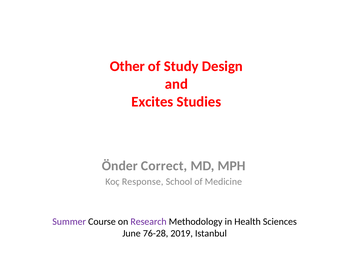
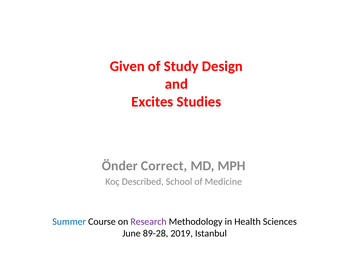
Other: Other -> Given
Response: Response -> Described
Summer colour: purple -> blue
76-28: 76-28 -> 89-28
